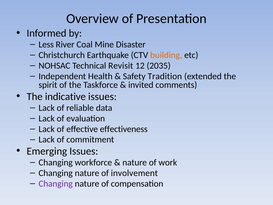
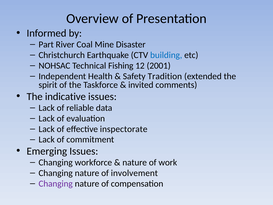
Less: Less -> Part
building colour: orange -> blue
Revisit: Revisit -> Fishing
2035: 2035 -> 2001
effectiveness: effectiveness -> inspectorate
